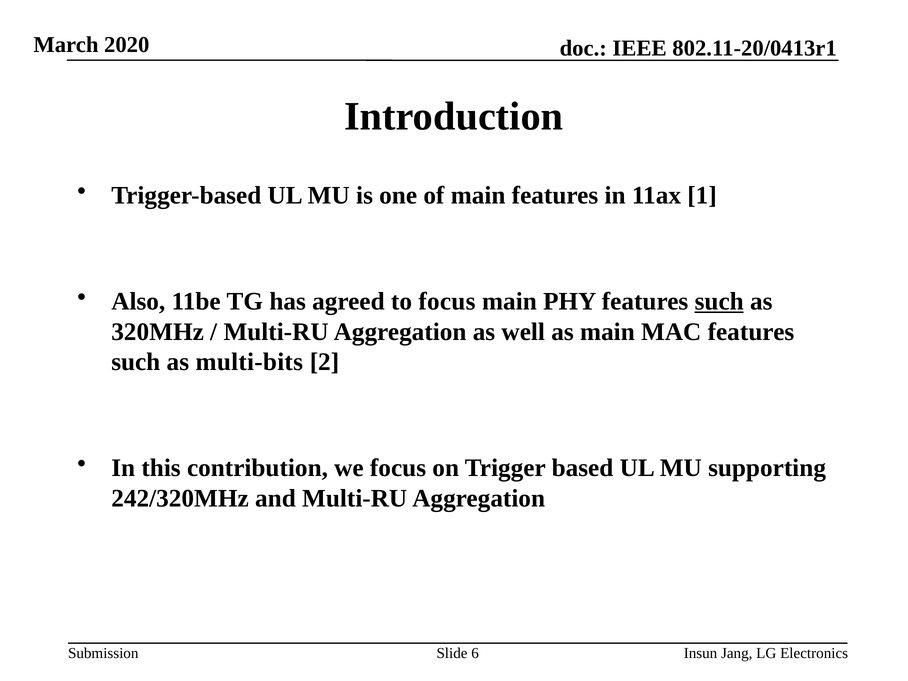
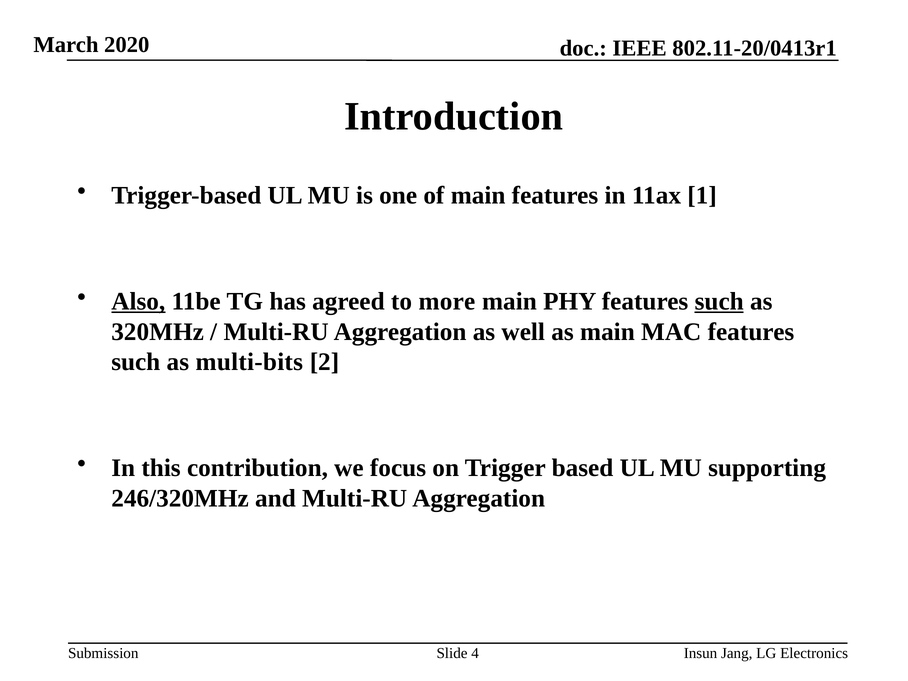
Also underline: none -> present
to focus: focus -> more
242/320MHz: 242/320MHz -> 246/320MHz
6: 6 -> 4
